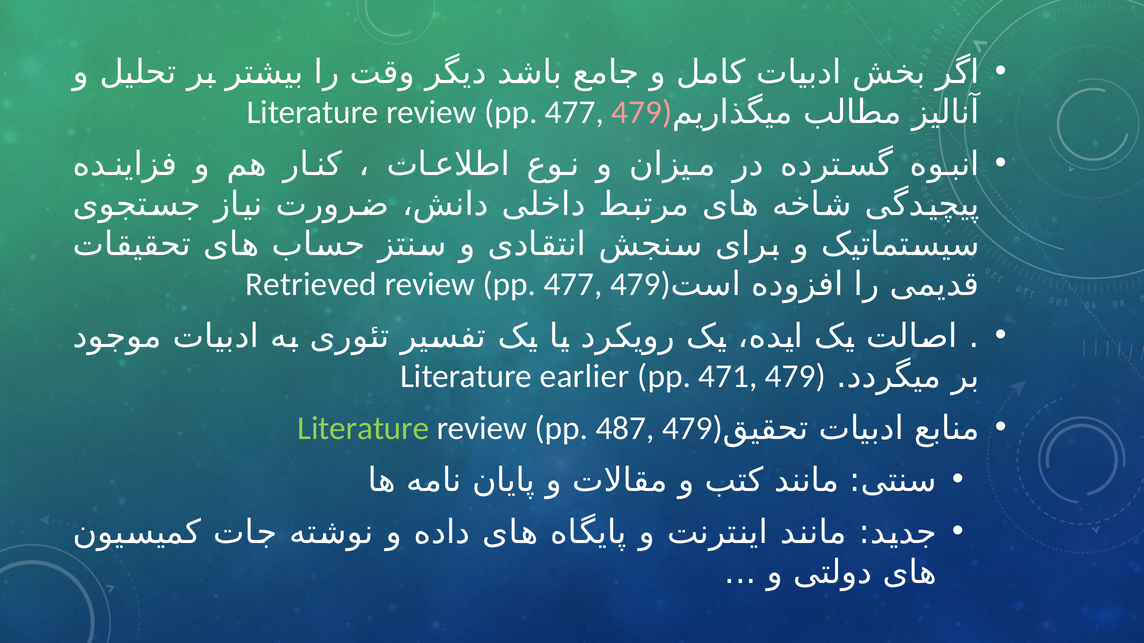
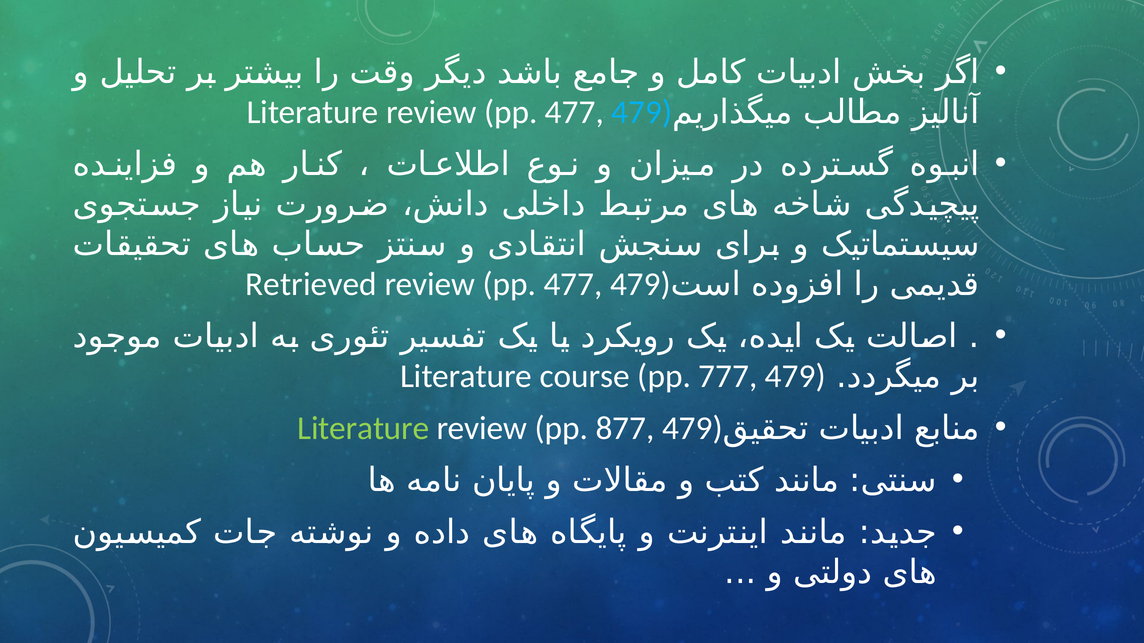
479 at (642, 112) colour: pink -> light blue
earlier: earlier -> course
471: 471 -> 777
487: 487 -> 877
